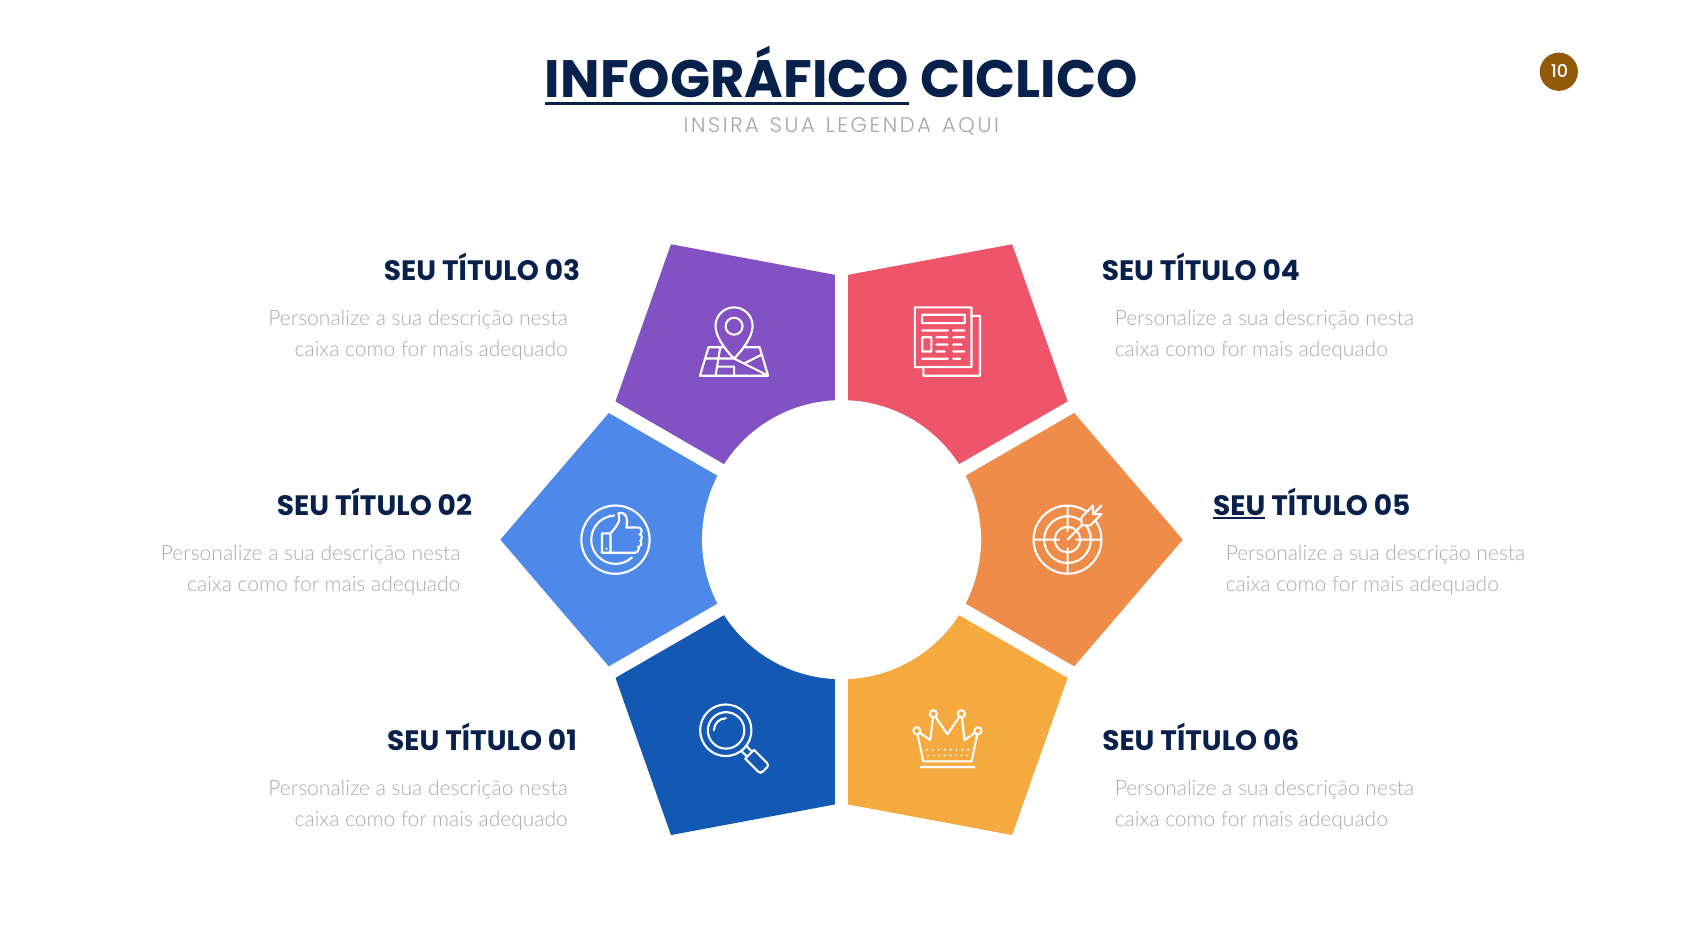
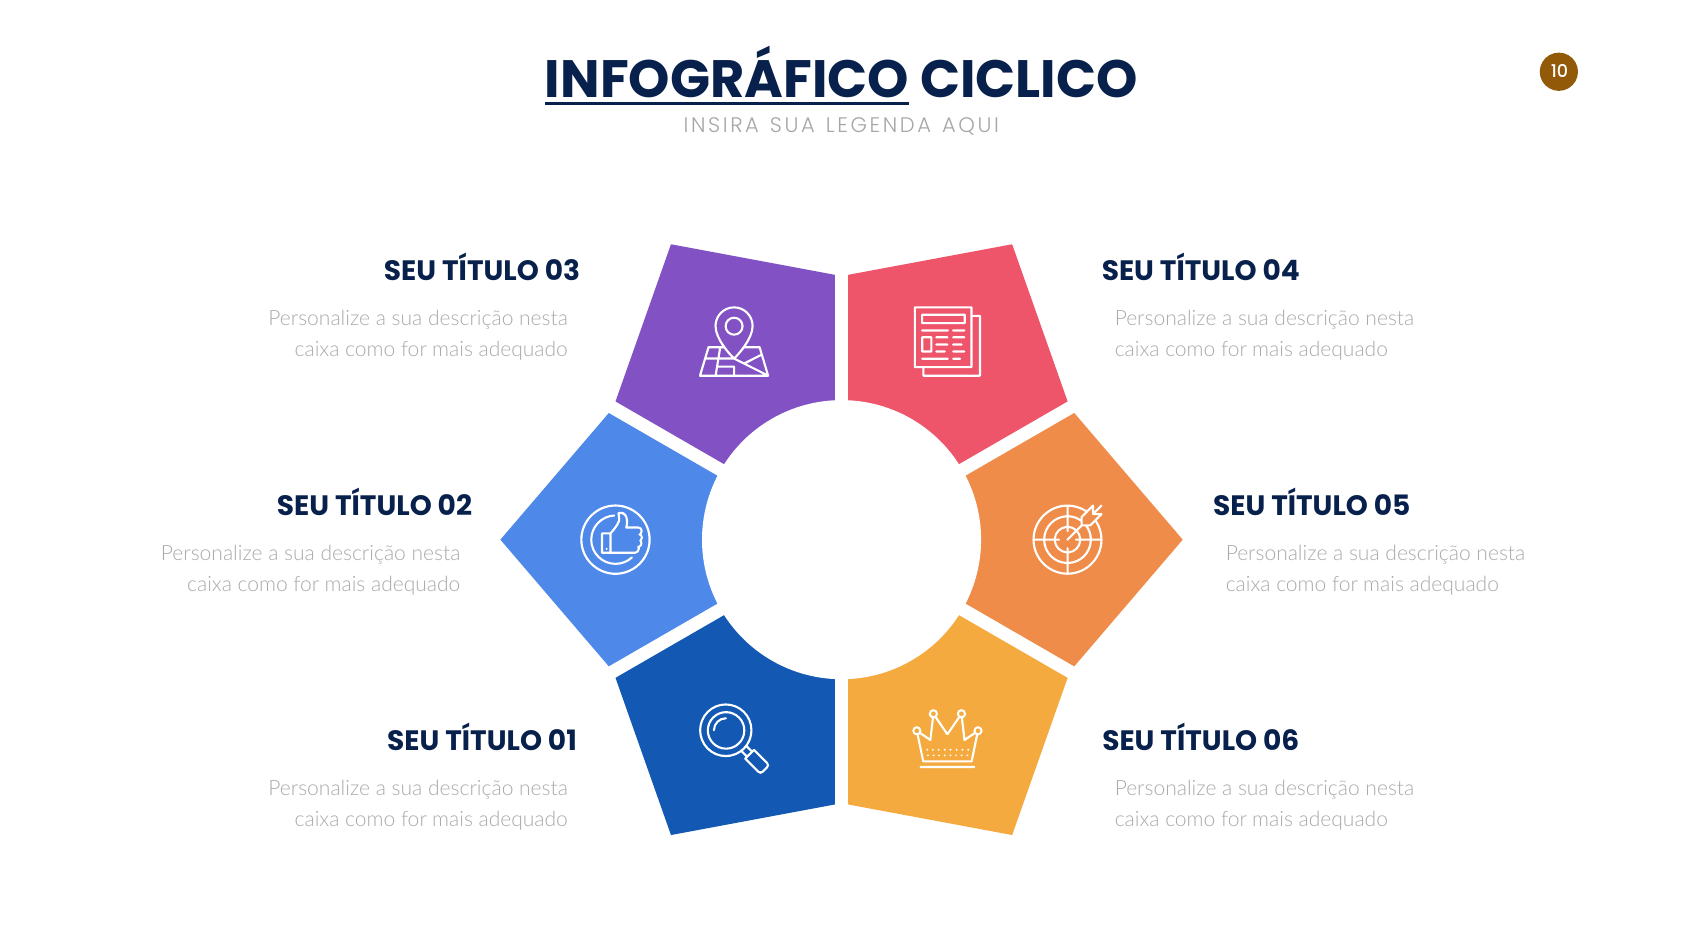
SEU at (1239, 506) underline: present -> none
